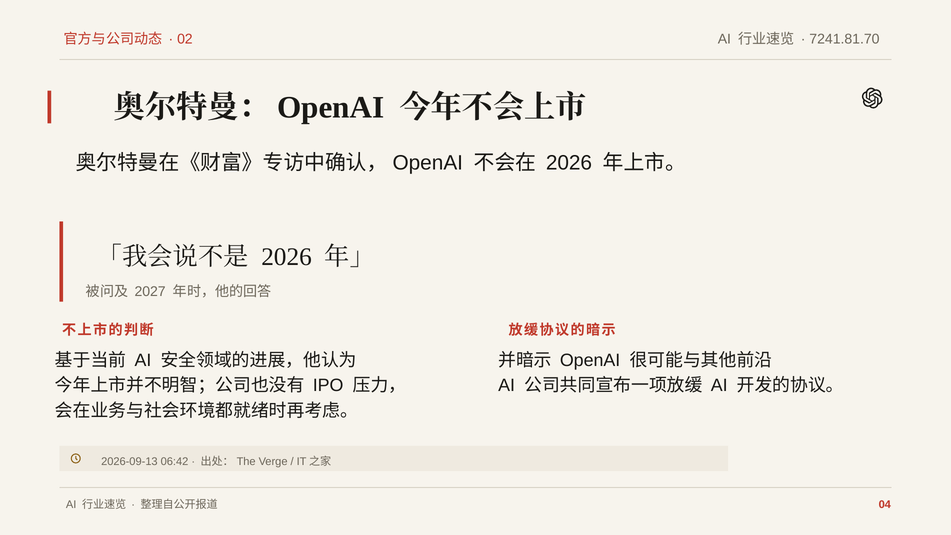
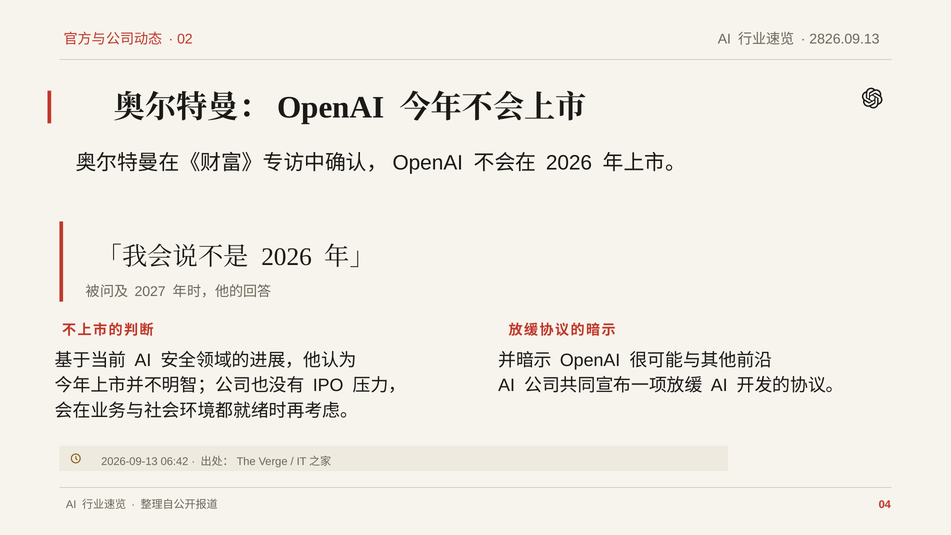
7241.81.70: 7241.81.70 -> 2826.09.13
